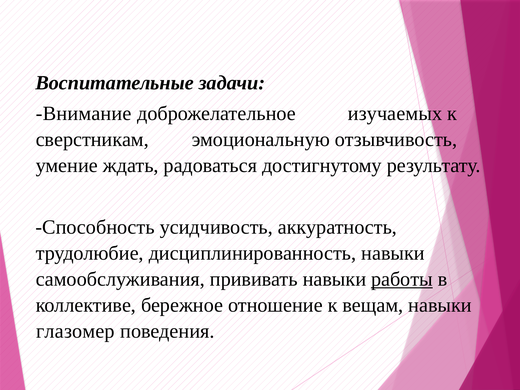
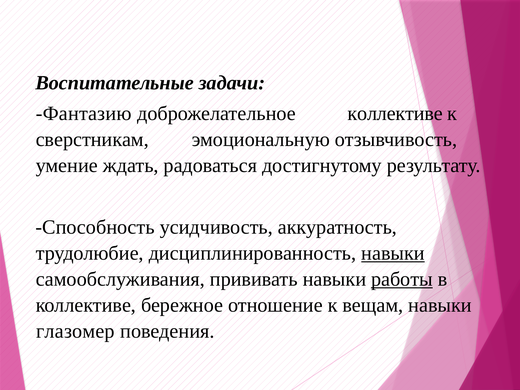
Внимание: Внимание -> Фантазию
доброжелательное изучаемых: изучаемых -> коллективе
навыки at (393, 253) underline: none -> present
